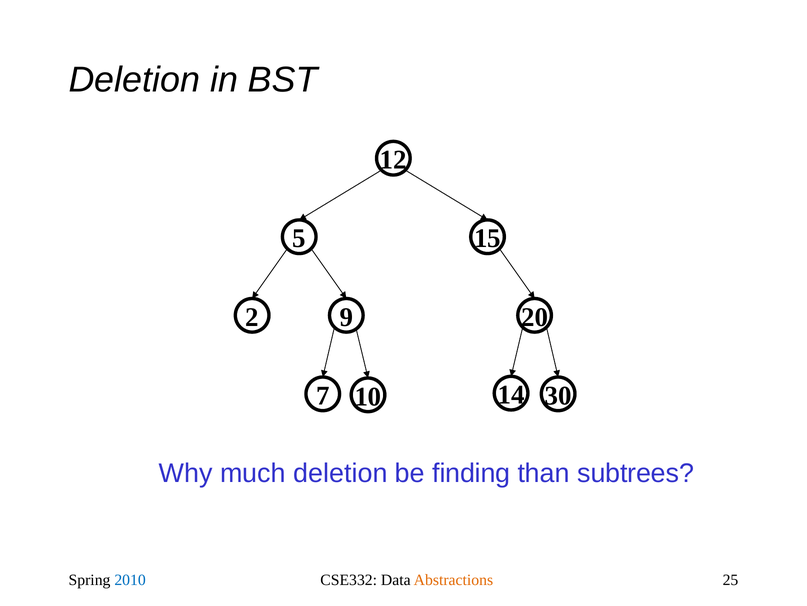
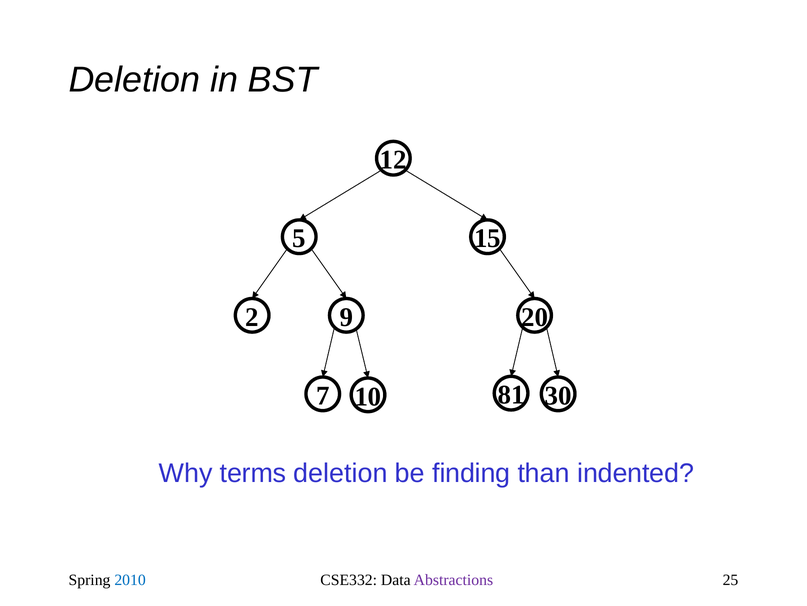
14: 14 -> 81
much: much -> terms
subtrees: subtrees -> indented
Abstractions colour: orange -> purple
